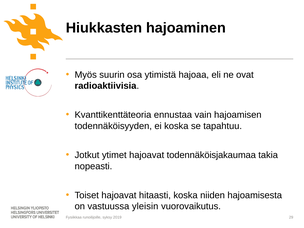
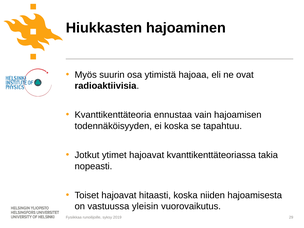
todennäköisjakaumaa: todennäköisjakaumaa -> kvanttikenttäteoriassa
